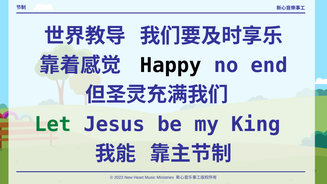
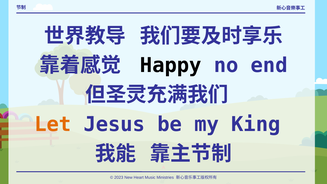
Let colour: green -> orange
